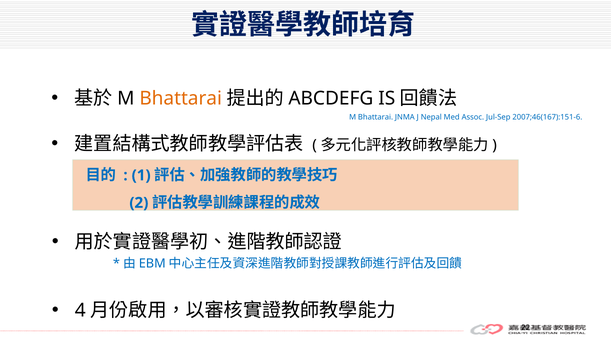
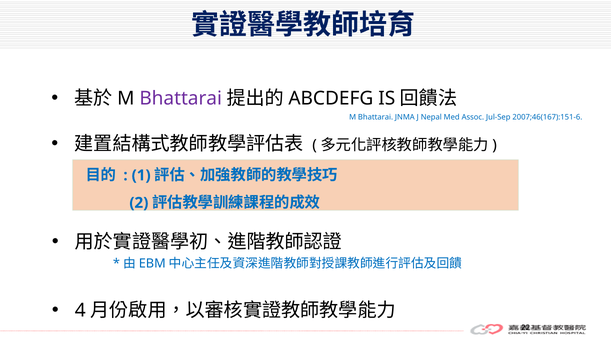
Bhattarai at (181, 98) colour: orange -> purple
